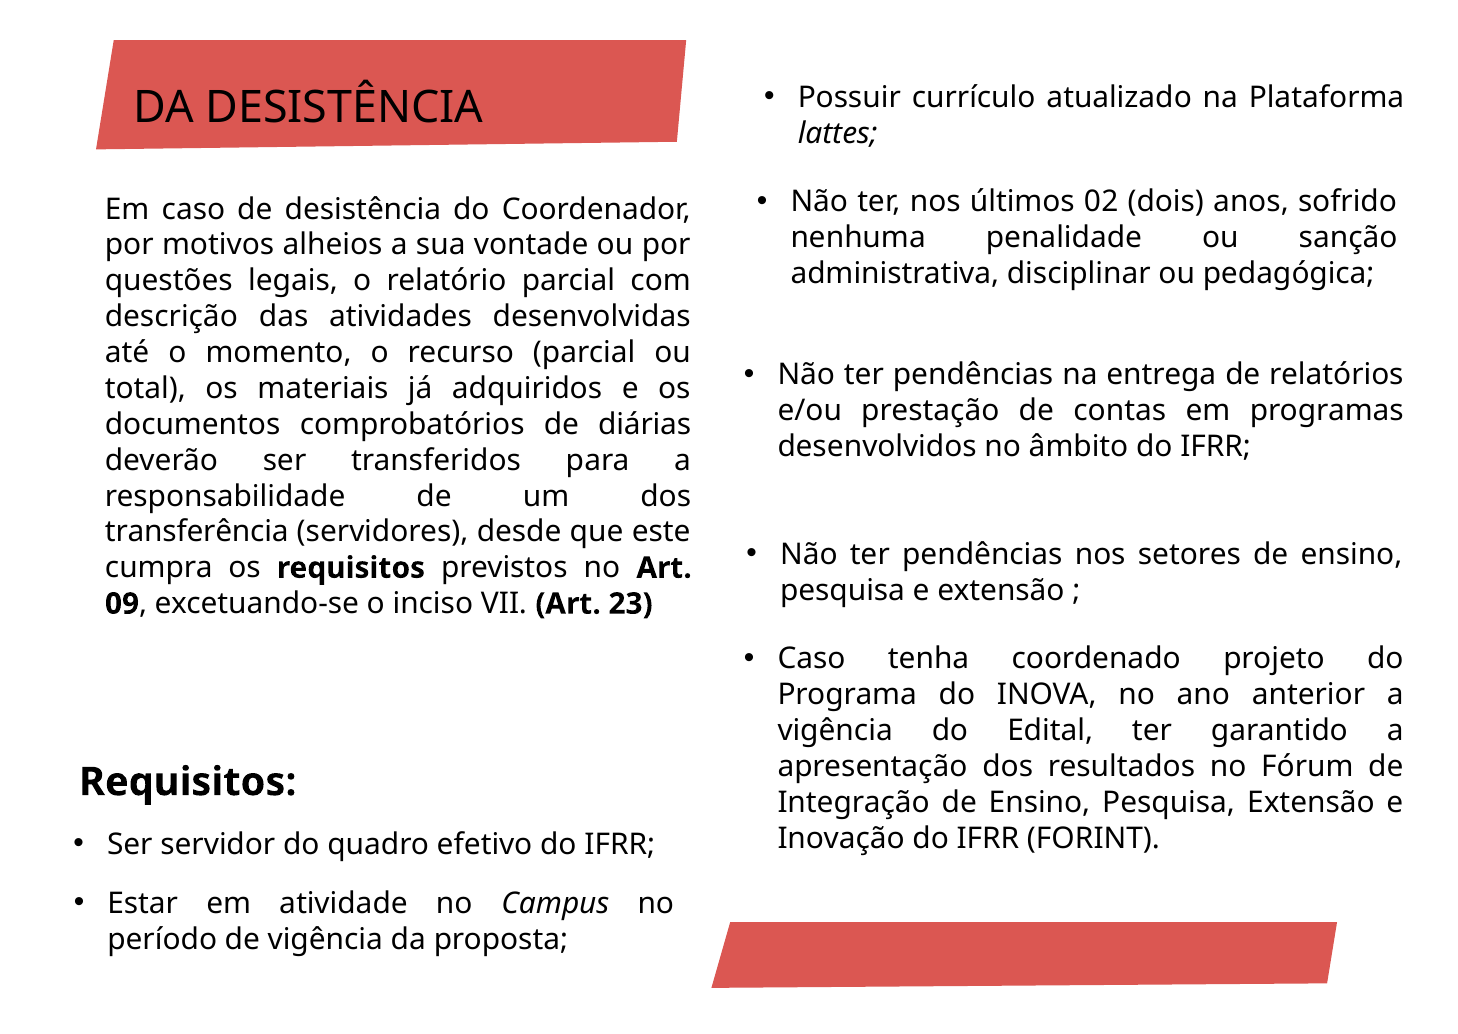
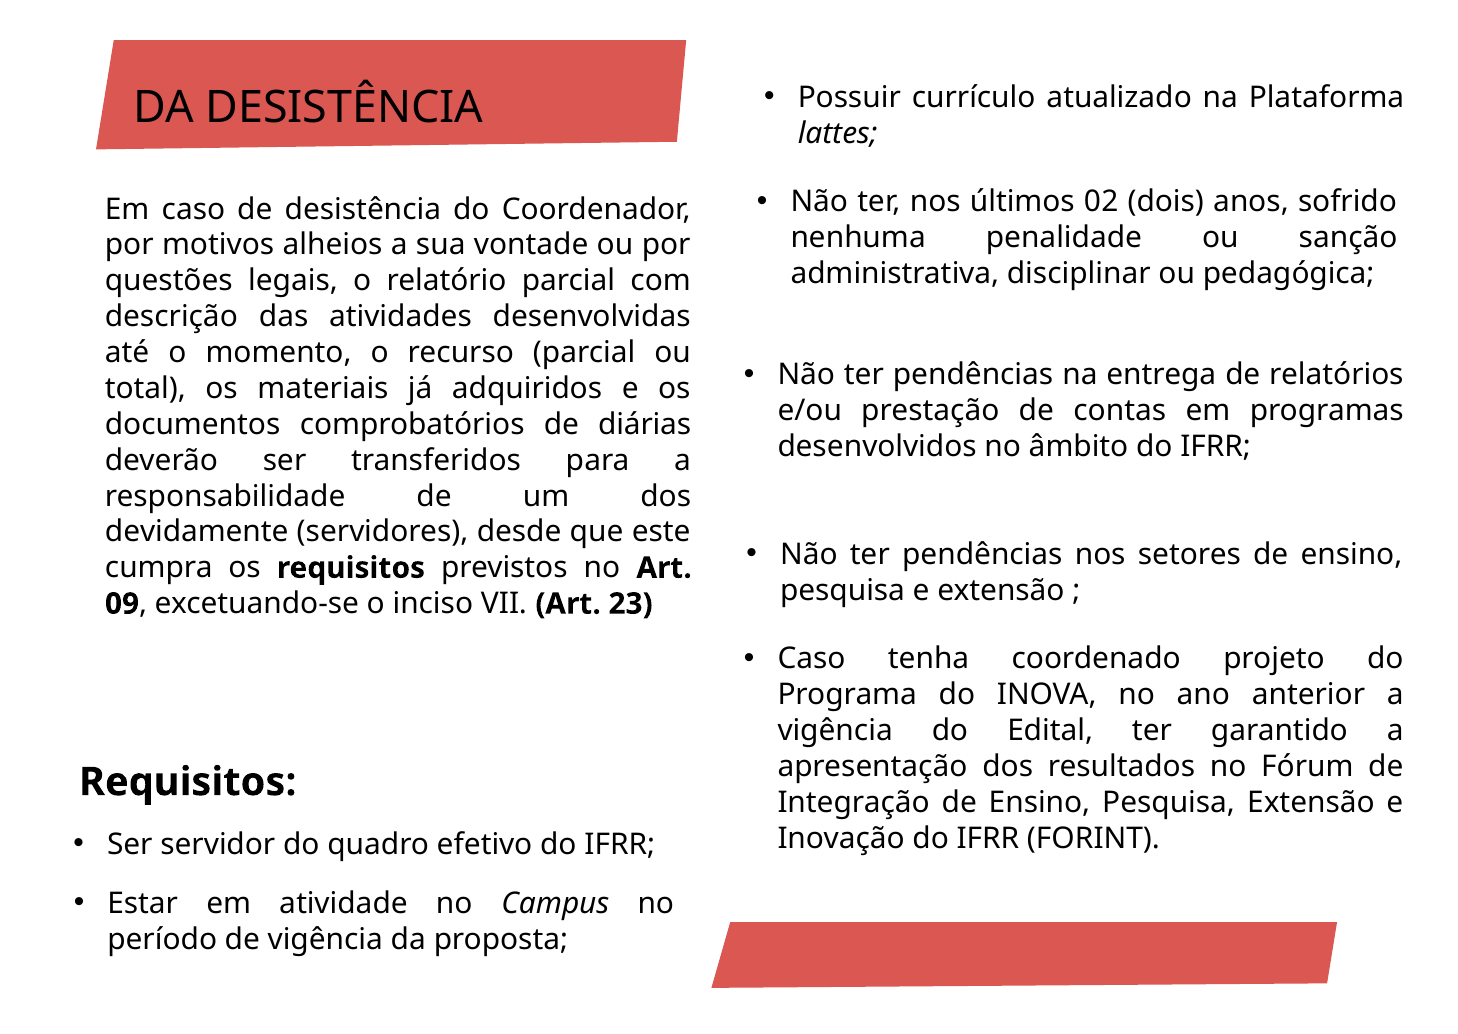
transferência: transferência -> devidamente
